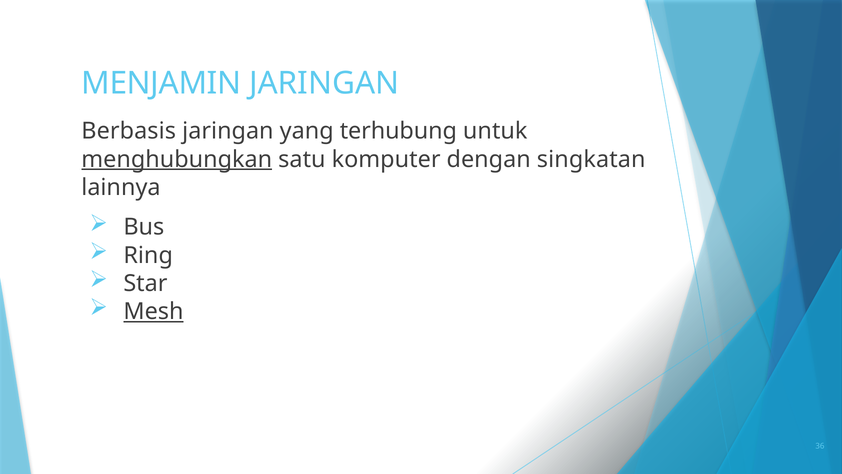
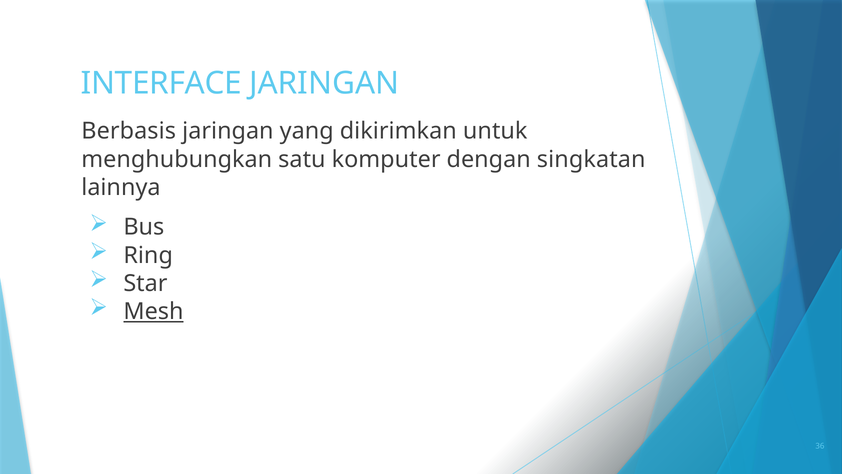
MENJAMIN: MENJAMIN -> INTERFACE
terhubung: terhubung -> dikirimkan
menghubungkan underline: present -> none
